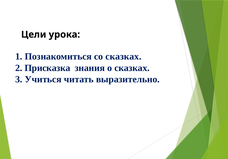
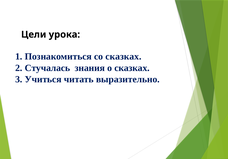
Присказка: Присказка -> Стучалась
